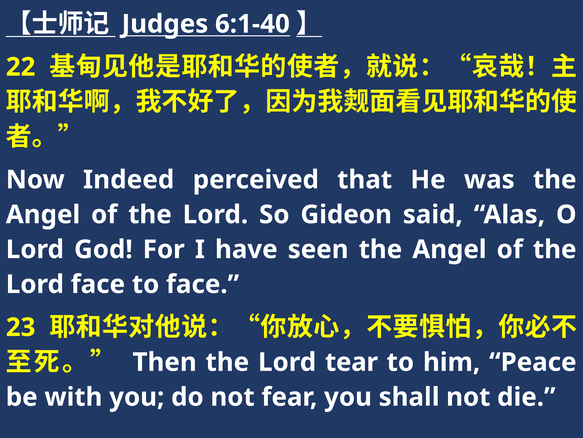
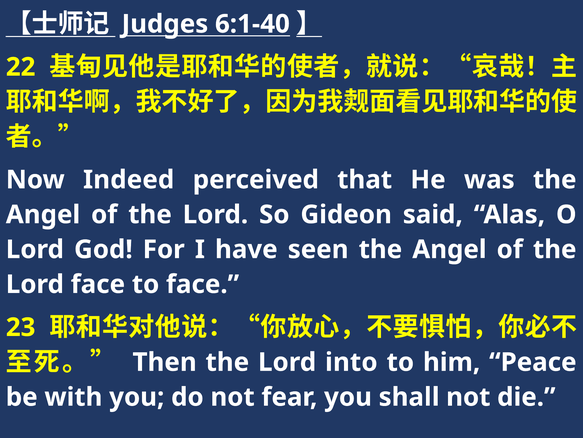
tear: tear -> into
